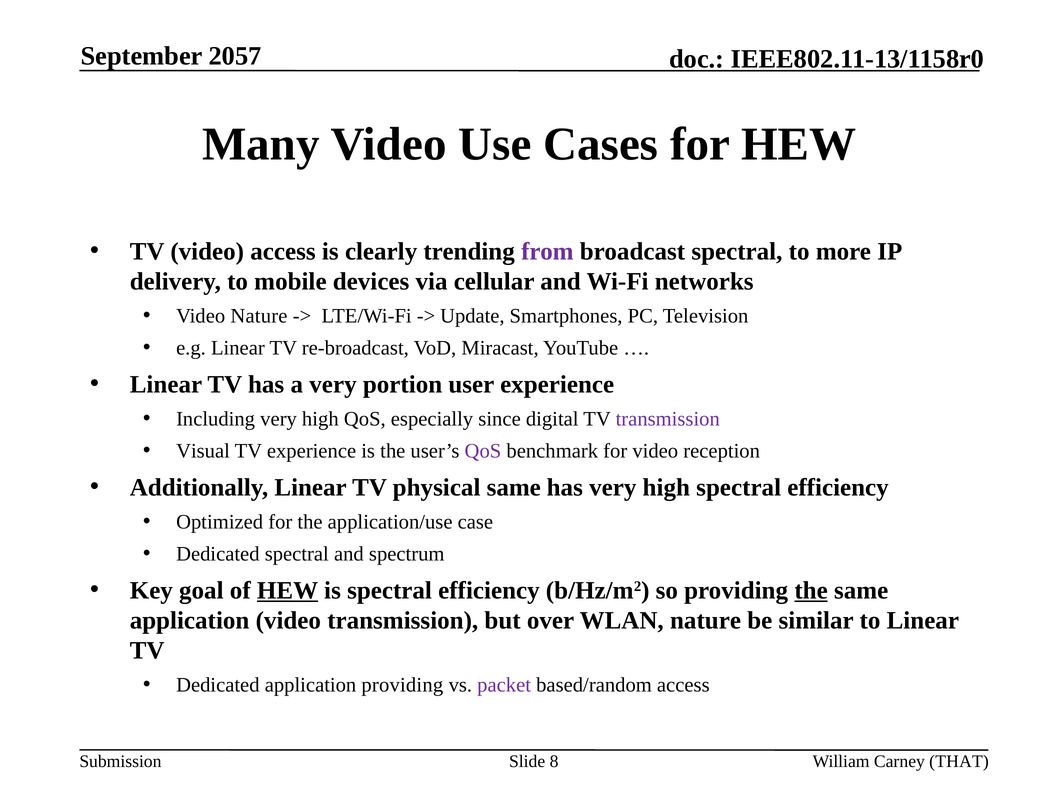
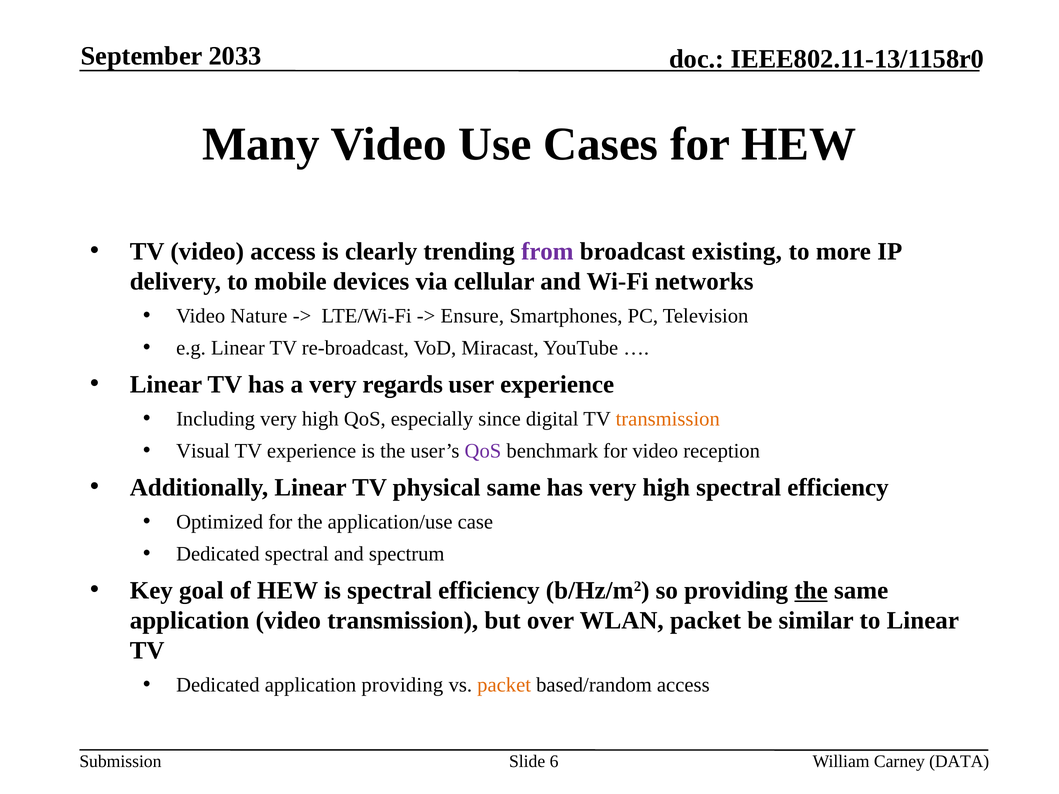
2057: 2057 -> 2033
broadcast spectral: spectral -> existing
Update: Update -> Ensure
portion: portion -> regards
transmission at (668, 419) colour: purple -> orange
HEW at (288, 590) underline: present -> none
WLAN nature: nature -> packet
packet at (504, 685) colour: purple -> orange
8: 8 -> 6
THAT: THAT -> DATA
